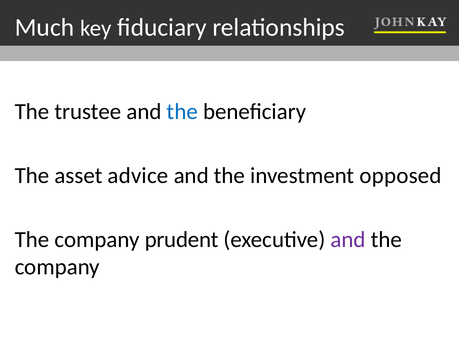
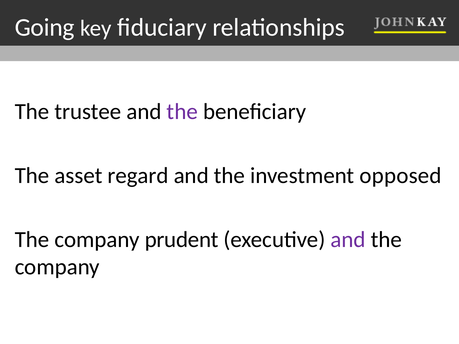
Much: Much -> Going
the at (182, 112) colour: blue -> purple
advice: advice -> regard
